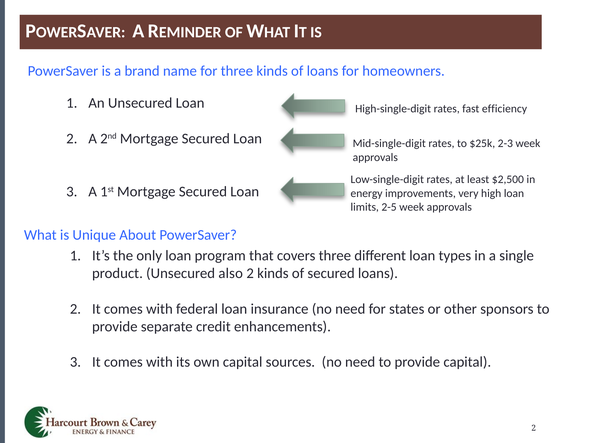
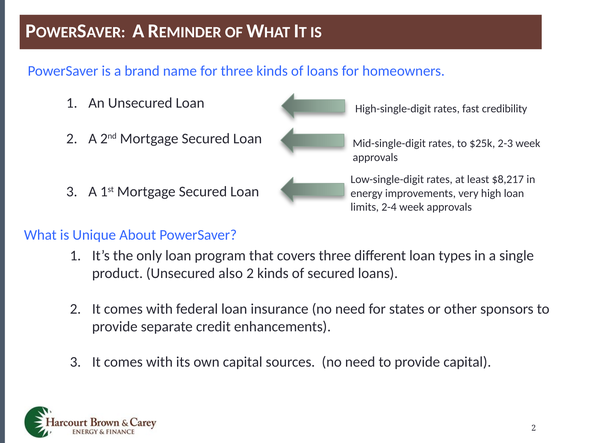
efficiency: efficiency -> credibility
$2,500: $2,500 -> $8,217
2-5: 2-5 -> 2-4
